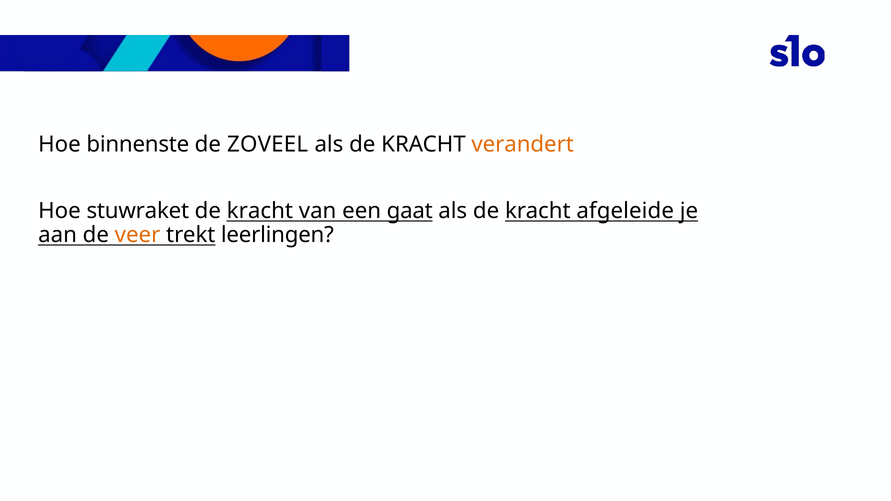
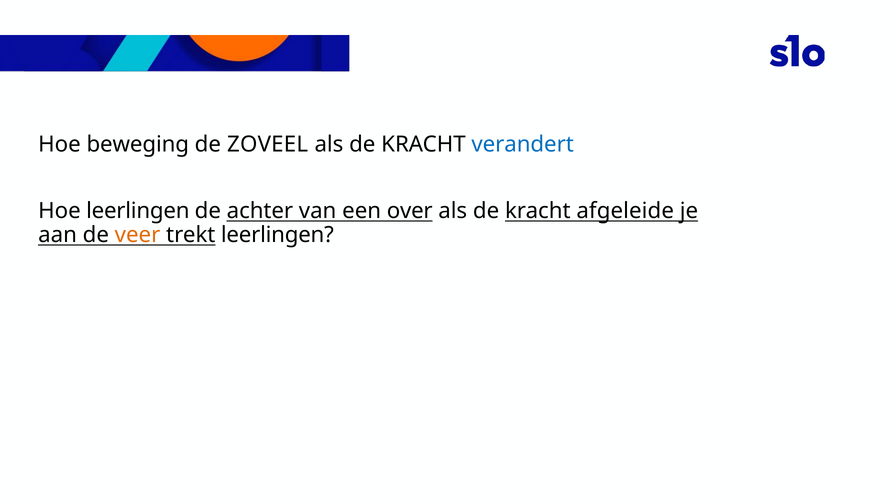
binnenste: binnenste -> beweging
verandert colour: orange -> blue
Hoe stuwraket: stuwraket -> leerlingen
kracht at (260, 211): kracht -> achter
gaat: gaat -> over
